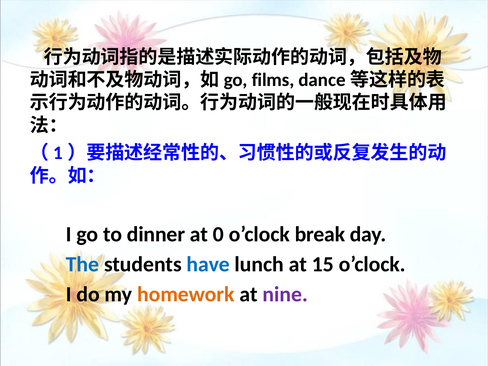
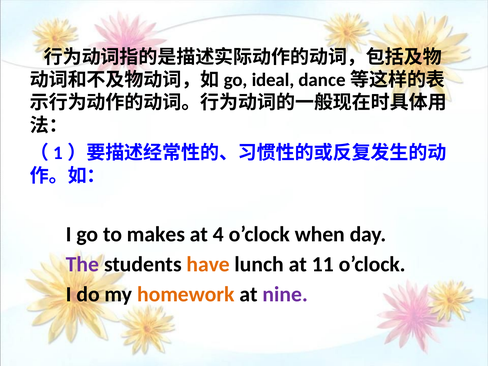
films: films -> ideal
dinner: dinner -> makes
0: 0 -> 4
break: break -> when
The colour: blue -> purple
have colour: blue -> orange
15: 15 -> 11
